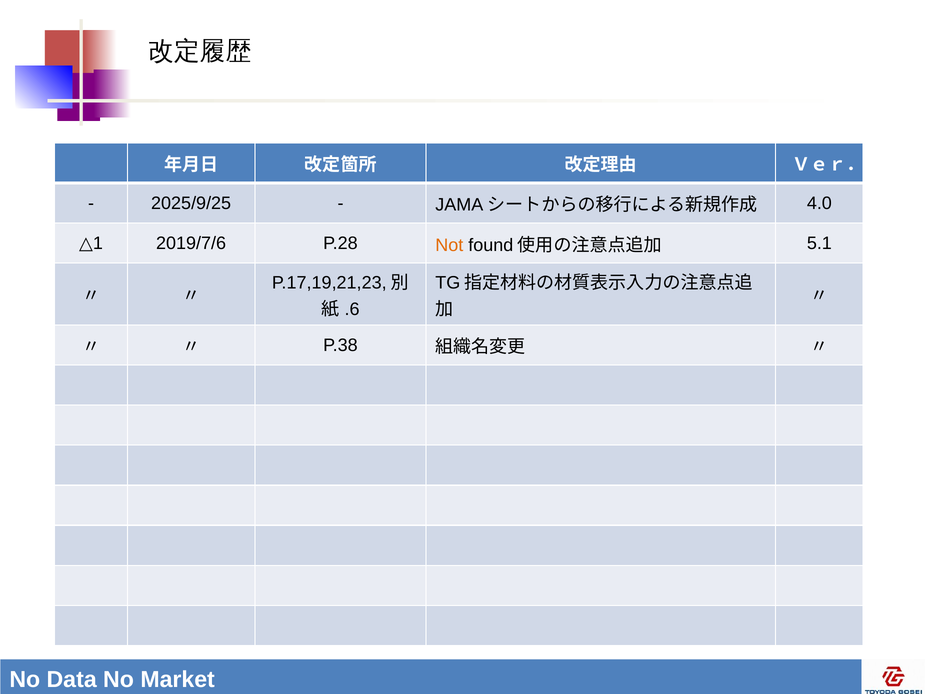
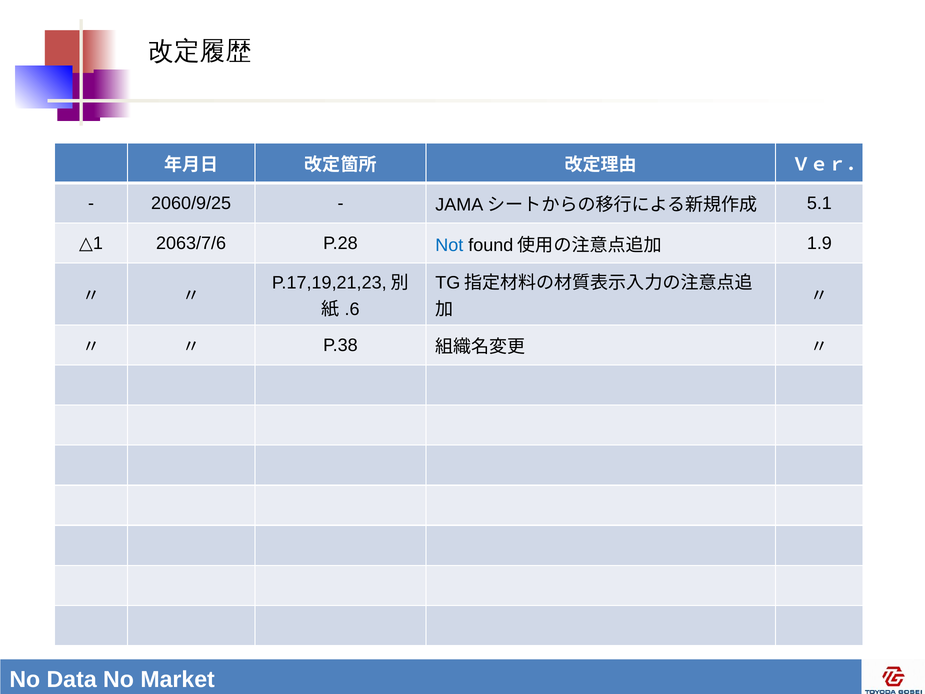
2025/9/25: 2025/9/25 -> 2060/9/25
4.0: 4.0 -> 5.1
2019/7/6: 2019/7/6 -> 2063/7/6
Not colour: orange -> blue
5.1: 5.1 -> 1.9
